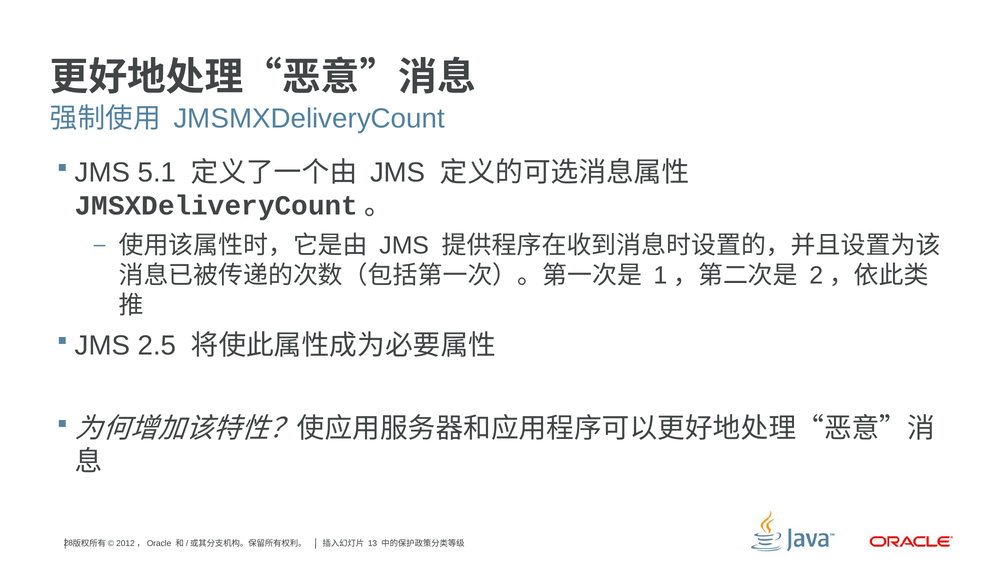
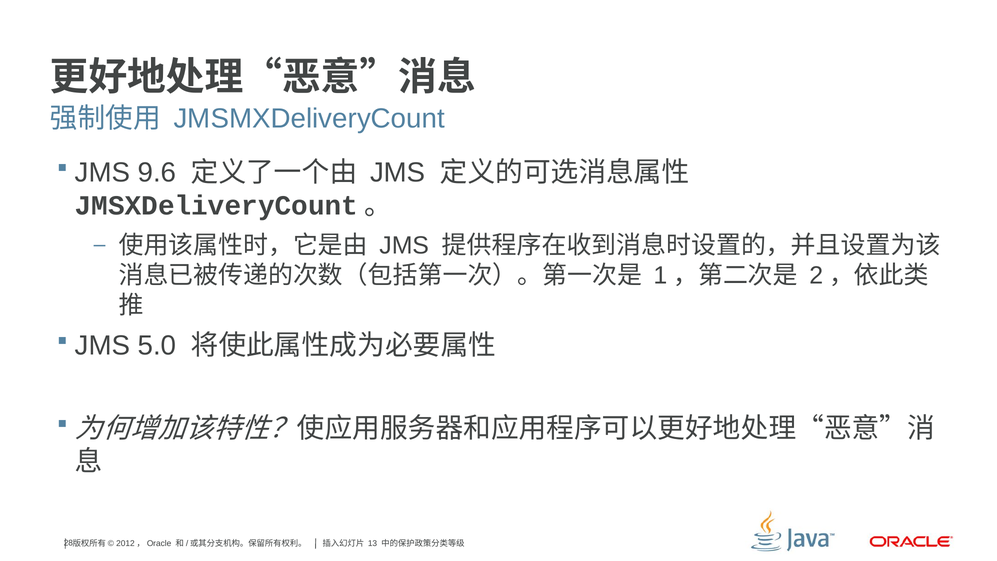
5.1: 5.1 -> 9.6
2.5: 2.5 -> 5.0
